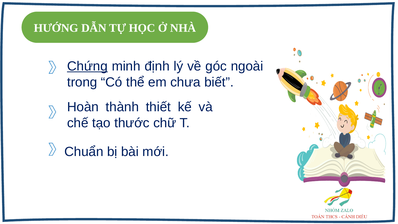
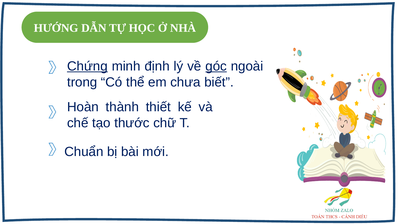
góc underline: none -> present
